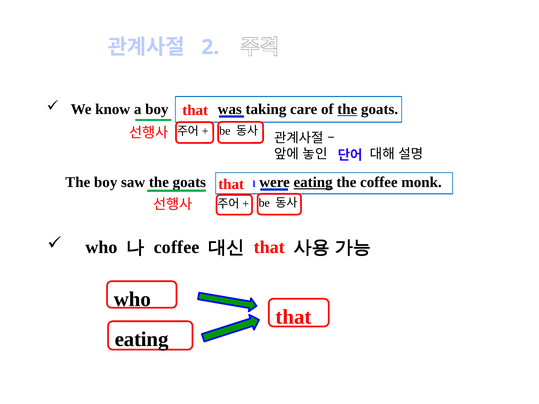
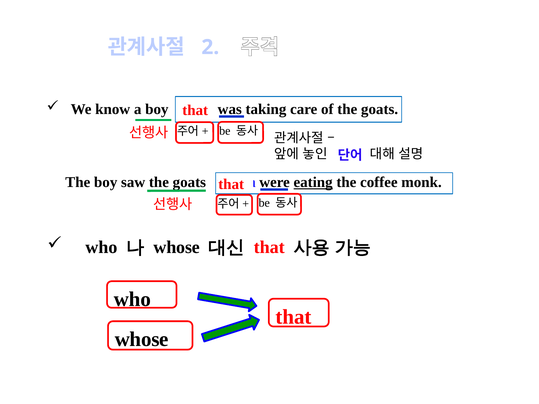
the at (347, 109) underline: present -> none
coffee at (177, 247): coffee -> whose
eating at (142, 340): eating -> whose
